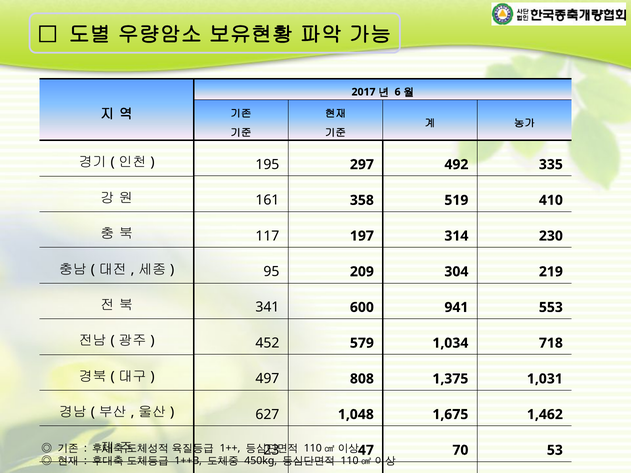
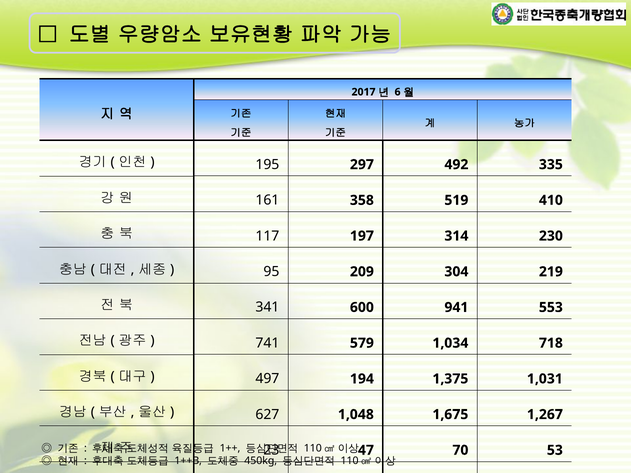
452: 452 -> 741
808: 808 -> 194
1,462: 1,462 -> 1,267
